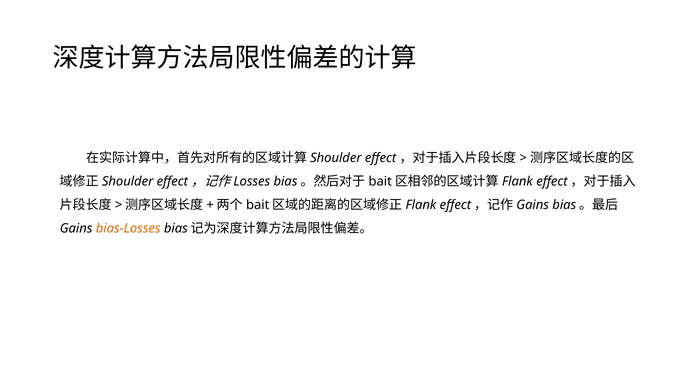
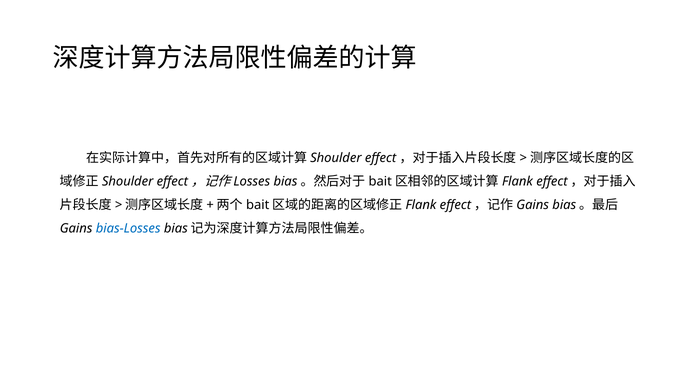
bias-Losses colour: orange -> blue
